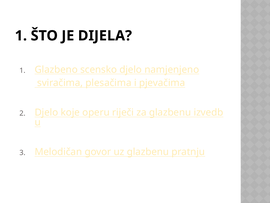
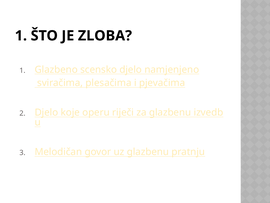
DIJELA: DIJELA -> ZLOBA
